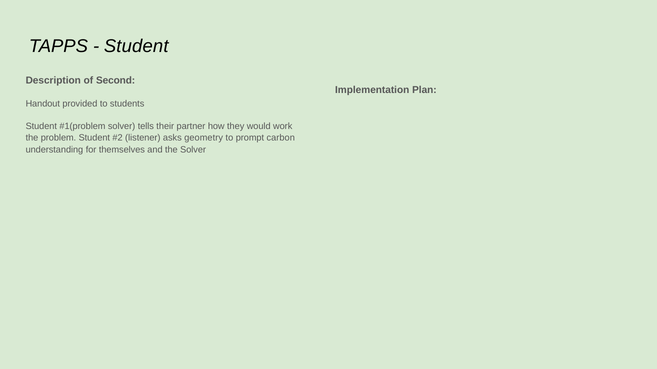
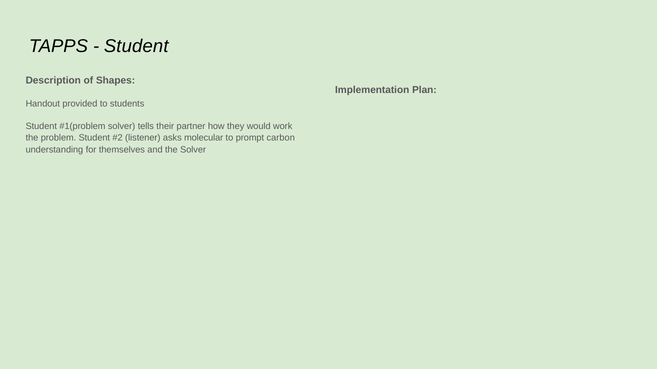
Second: Second -> Shapes
geometry: geometry -> molecular
